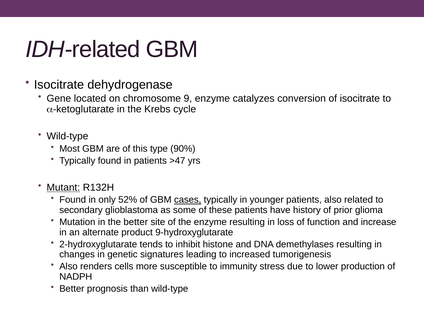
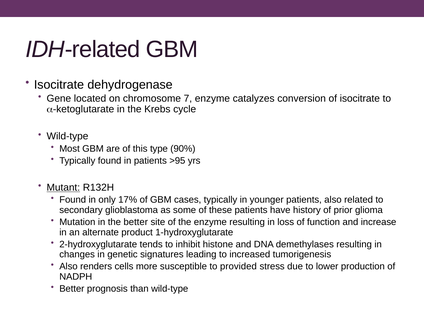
9: 9 -> 7
>47: >47 -> >95
52%: 52% -> 17%
cases underline: present -> none
9-hydroxyglutarate: 9-hydroxyglutarate -> 1-hydroxyglutarate
immunity: immunity -> provided
